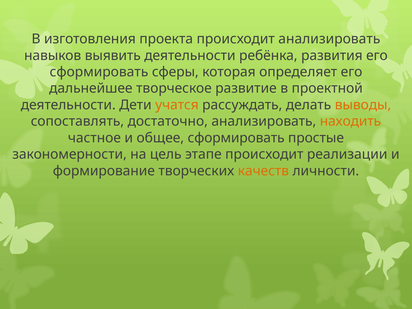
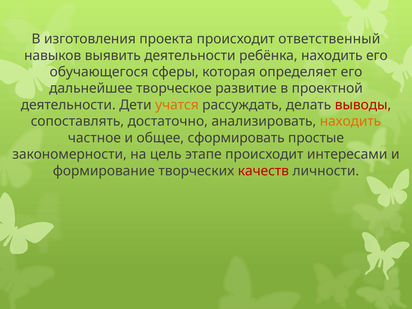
происходит анализировать: анализировать -> ответственный
ребёнка развития: развития -> находить
сформировать at (99, 72): сформировать -> обучающегося
выводы colour: orange -> red
реализации: реализации -> интересами
качеств colour: orange -> red
